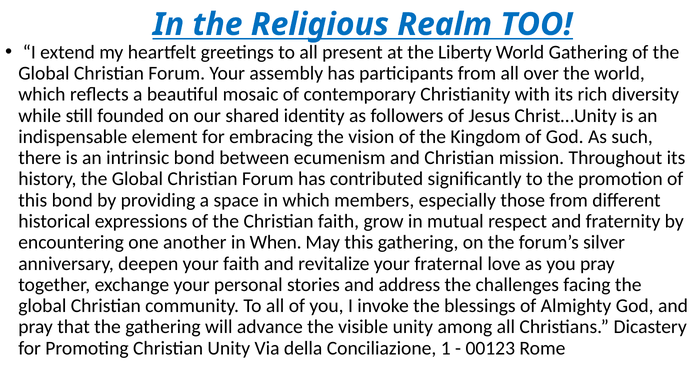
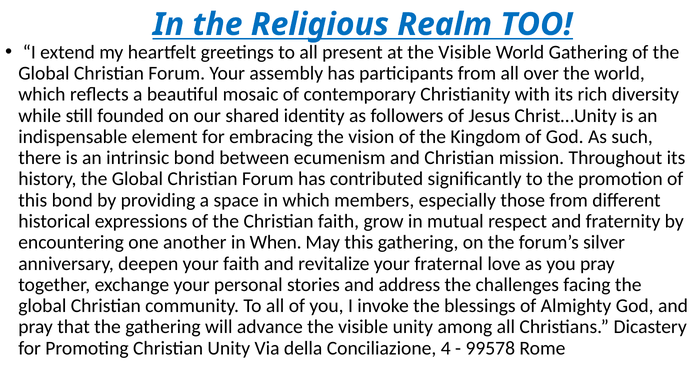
at the Liberty: Liberty -> Visible
1: 1 -> 4
00123: 00123 -> 99578
